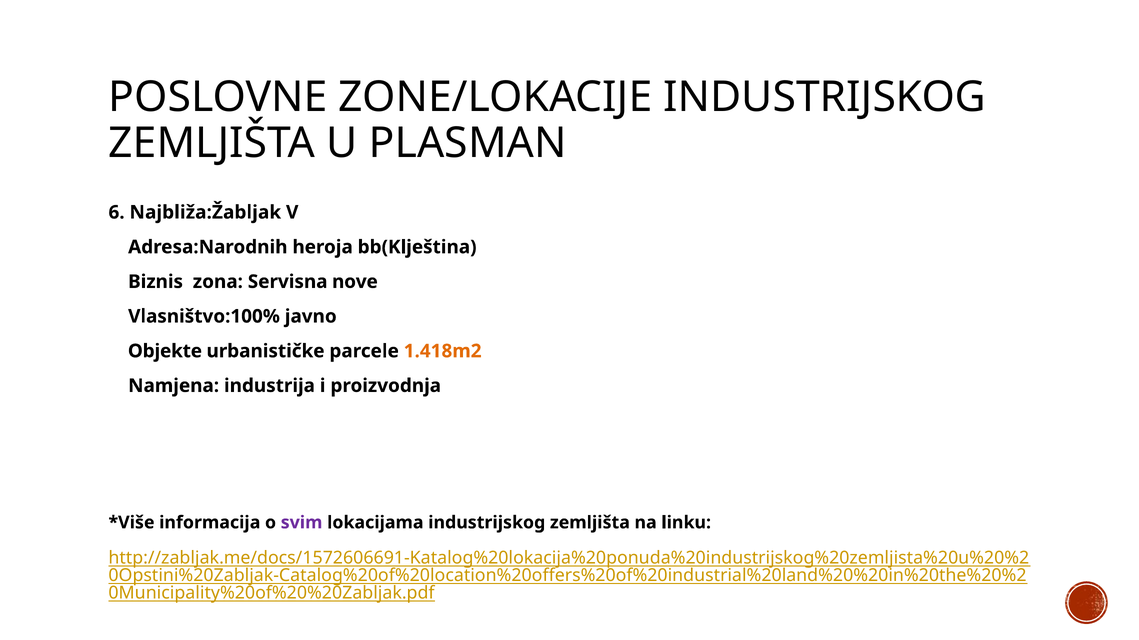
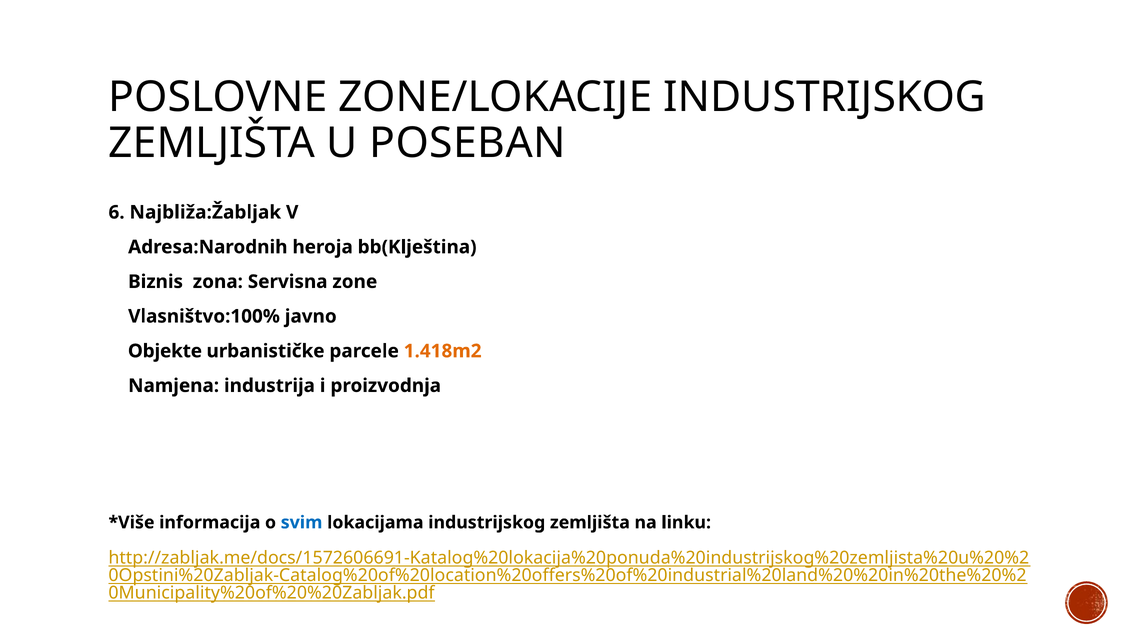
PLASMAN: PLASMAN -> POSEBAN
nove: nove -> zone
svim colour: purple -> blue
